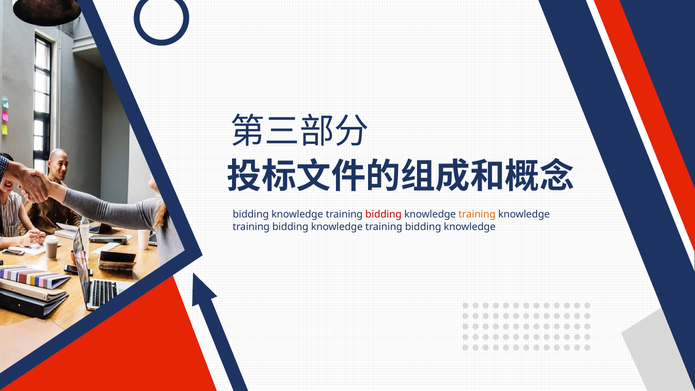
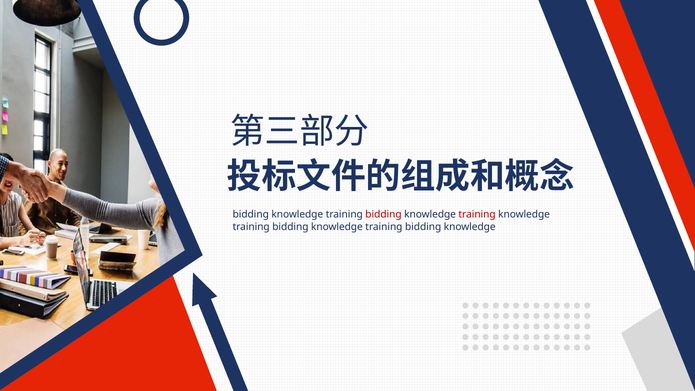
training at (477, 215) colour: orange -> red
